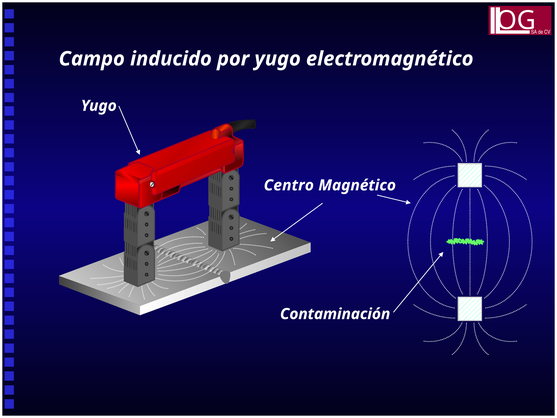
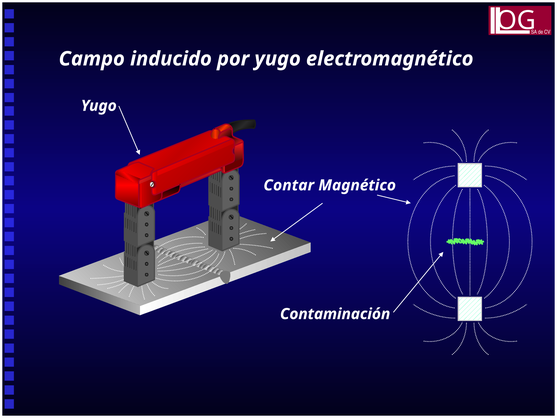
Centro: Centro -> Contar
